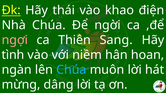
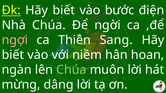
Đk Hãy thái: thái -> biết
khao: khao -> bước
tình at (13, 55): tình -> biết
Chúa at (71, 70) colour: light blue -> light green
